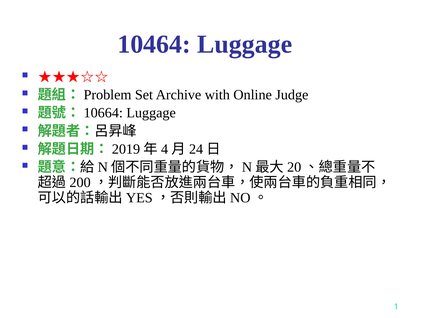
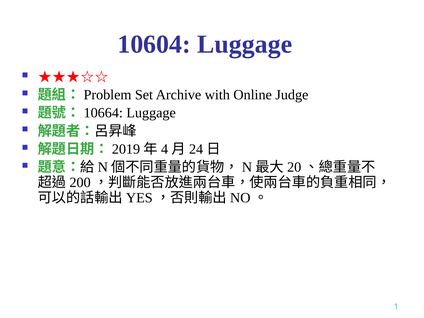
10464: 10464 -> 10604
